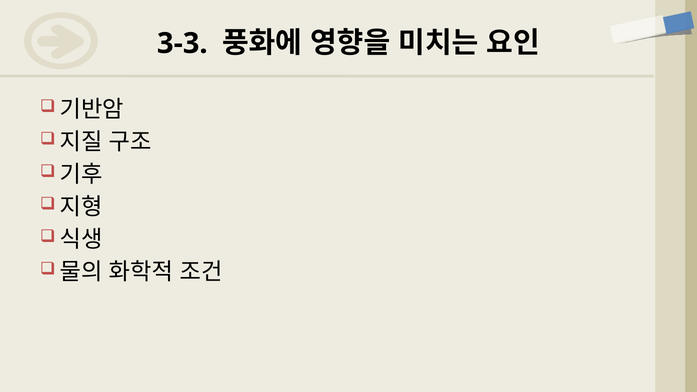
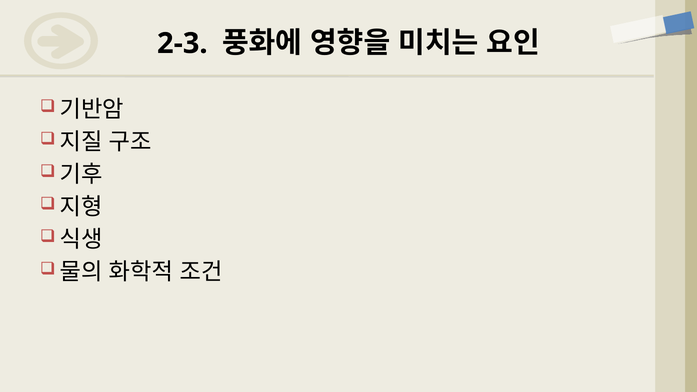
3-3: 3-3 -> 2-3
